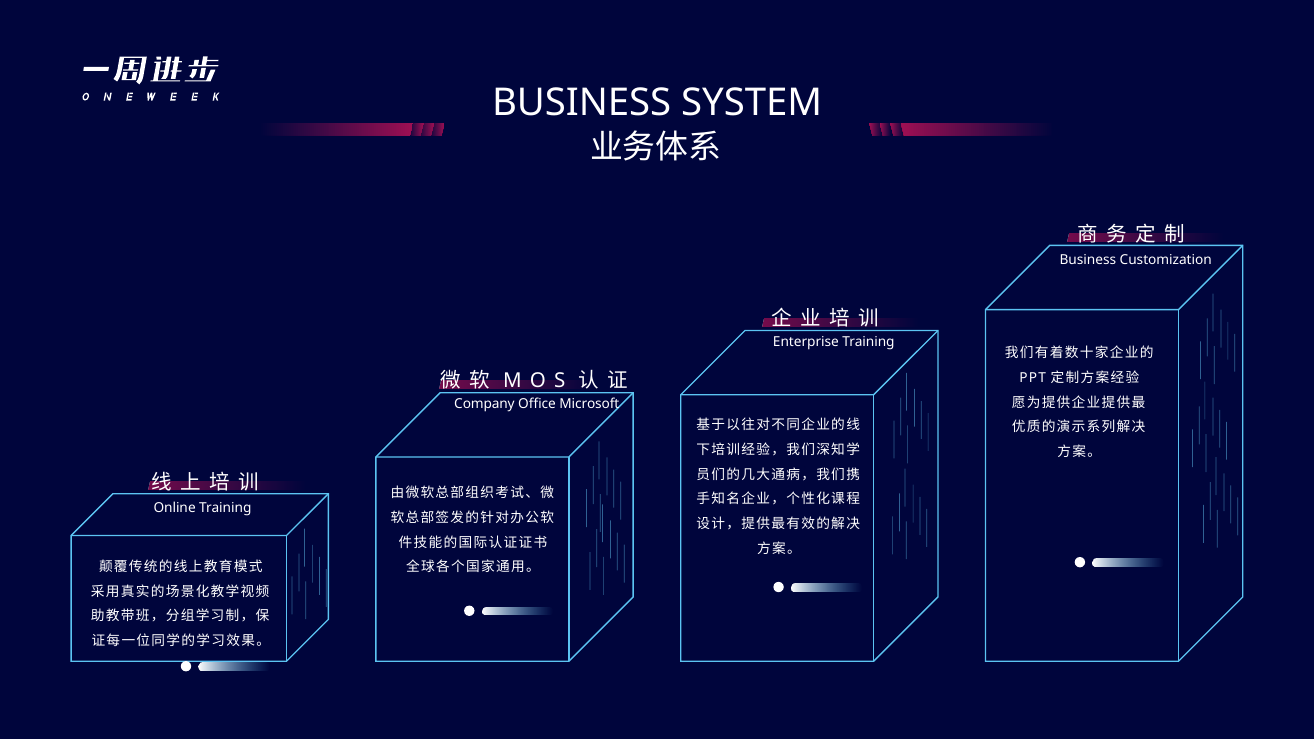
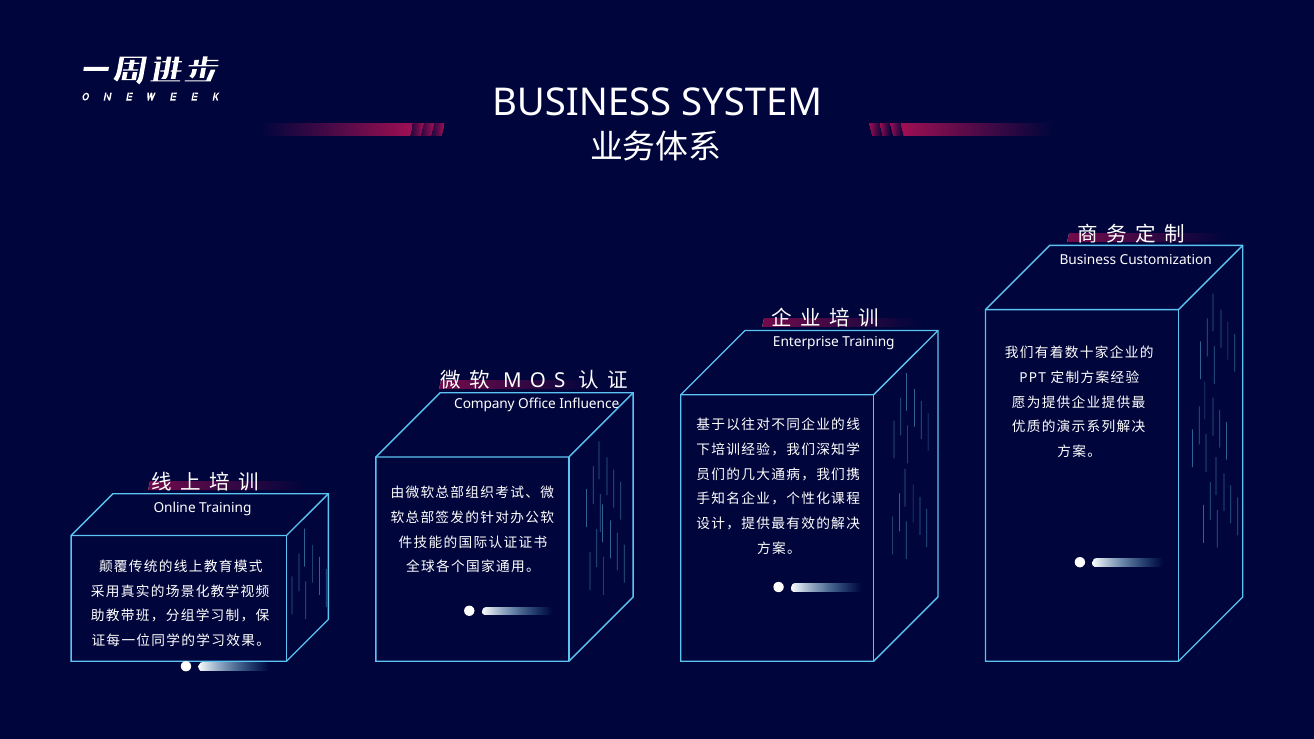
Microsoft: Microsoft -> Influence
